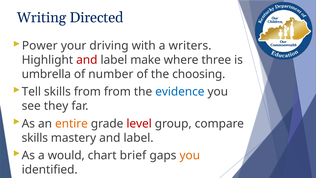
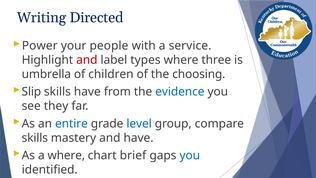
driving: driving -> people
writers: writers -> service
make: make -> types
number: number -> children
Tell: Tell -> Slip
skills from: from -> have
entire colour: orange -> blue
level colour: red -> blue
mastery and label: label -> have
a would: would -> where
you at (190, 155) colour: orange -> blue
